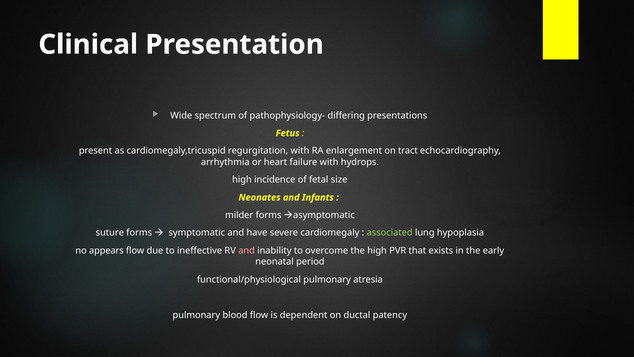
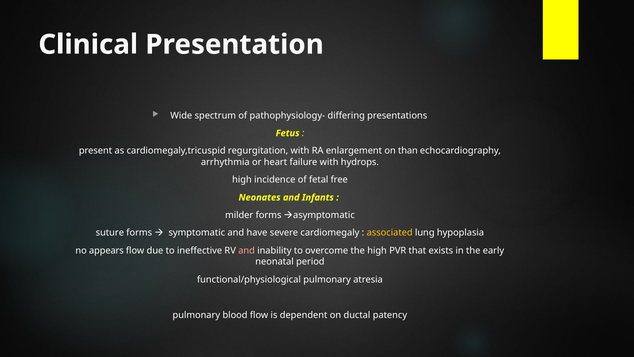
tract: tract -> than
size: size -> free
associated colour: light green -> yellow
